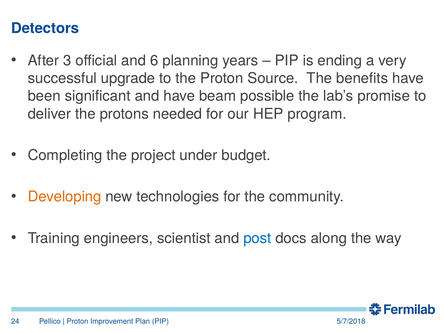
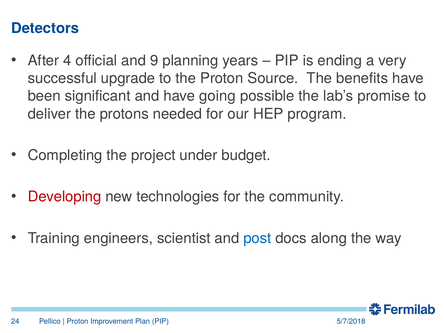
3: 3 -> 4
6: 6 -> 9
beam: beam -> going
Developing colour: orange -> red
